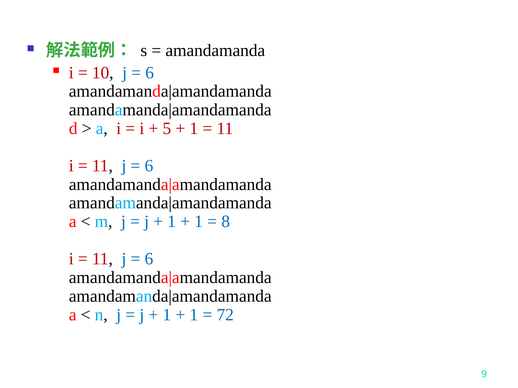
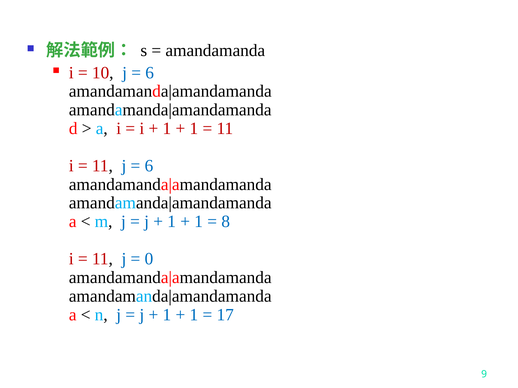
5 at (167, 129): 5 -> 1
6 at (149, 259): 6 -> 0
72: 72 -> 17
